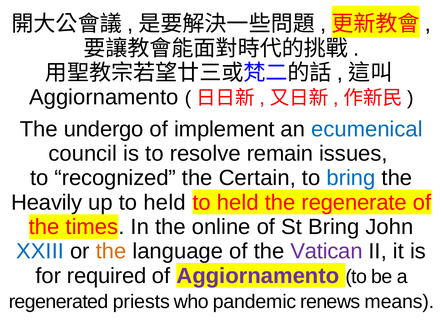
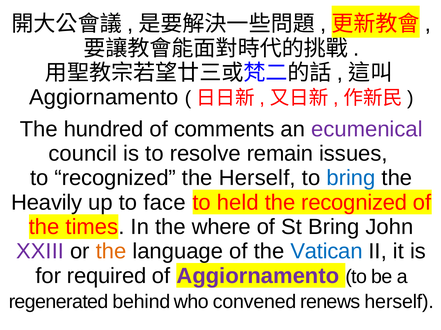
undergo: undergo -> hundred
implement: implement -> comments
ecumenical colour: blue -> purple
the Certain: Certain -> Herself
up to held: held -> face
the regenerate: regenerate -> recognized
online: online -> where
XXIII colour: blue -> purple
Vatican colour: purple -> blue
priests: priests -> behind
pandemic: pandemic -> convened
renews means: means -> herself
